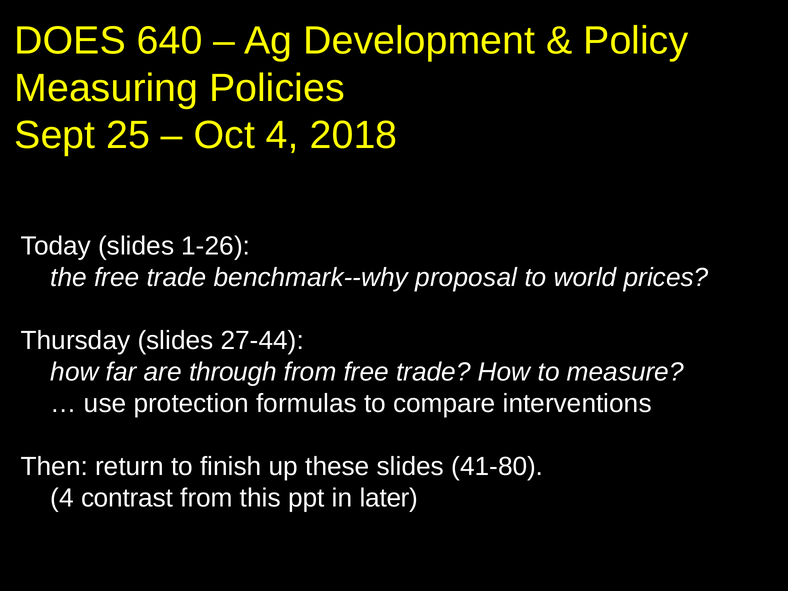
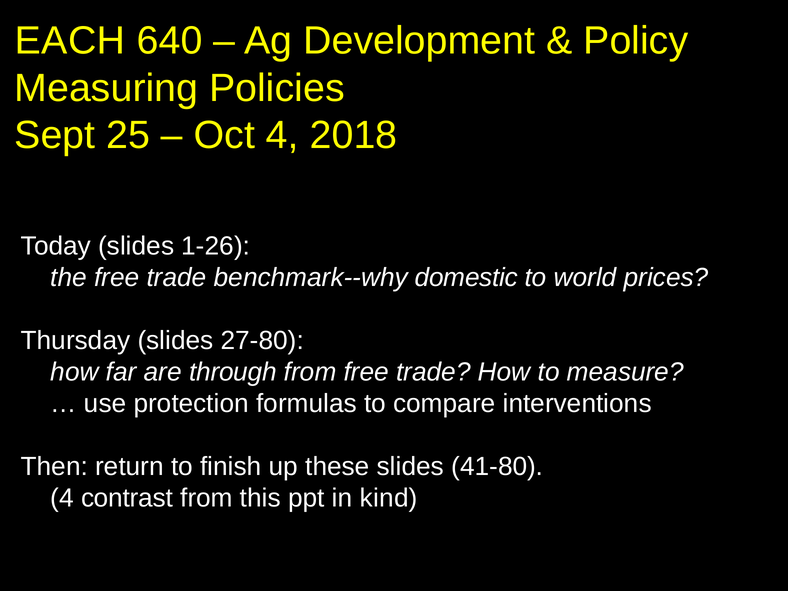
DOES: DOES -> EACH
proposal: proposal -> domestic
27-44: 27-44 -> 27-80
later: later -> kind
